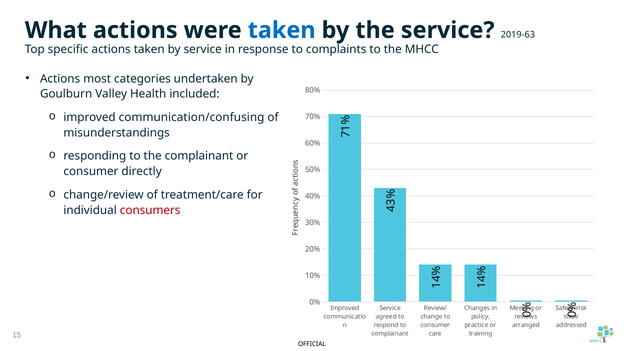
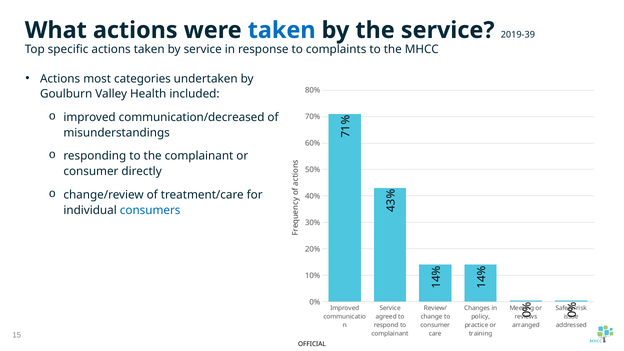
2019-63: 2019-63 -> 2019-39
communication/confusing: communication/confusing -> communication/decreased
consumers colour: red -> blue
